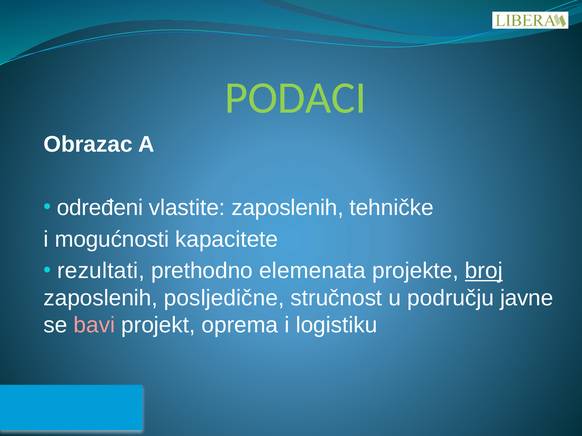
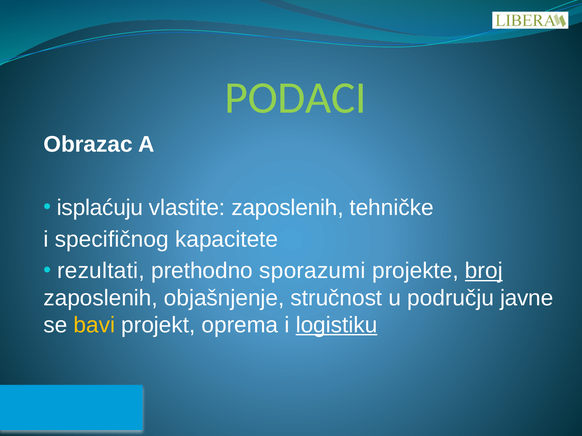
određeni: određeni -> isplaćuju
mogućnosti: mogućnosti -> specifičnog
elemenata: elemenata -> sporazumi
posljedične: posljedične -> objašnjenje
bavi colour: pink -> yellow
logistiku underline: none -> present
